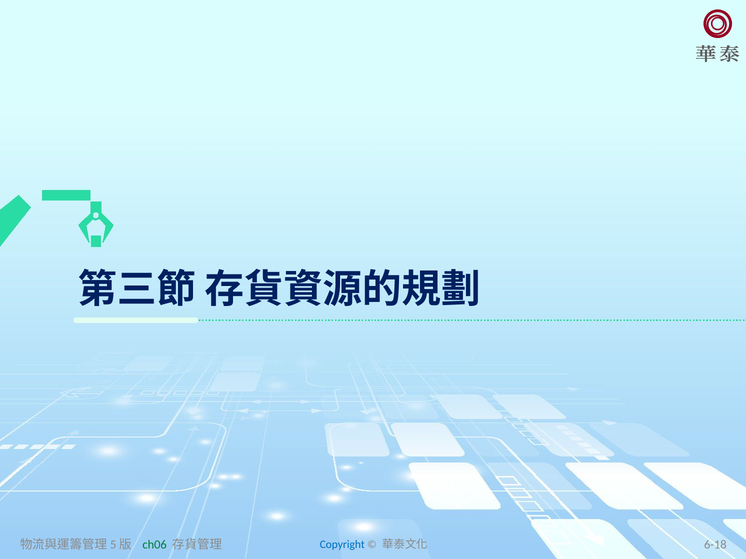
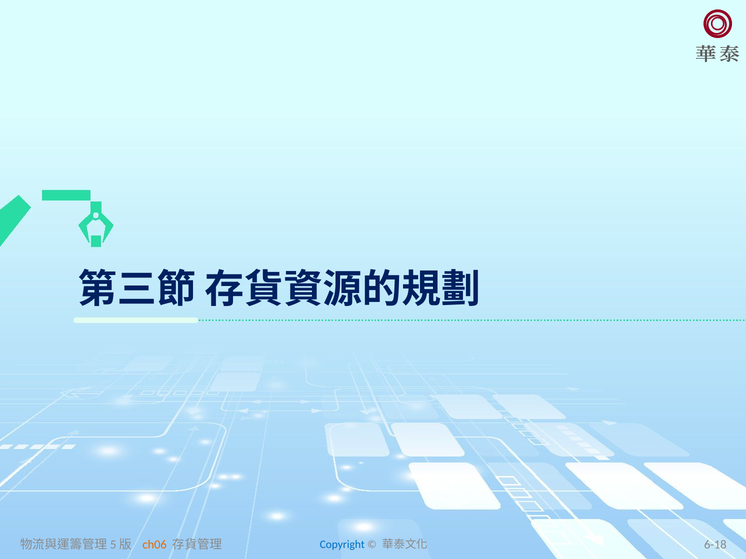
ch06 colour: green -> orange
